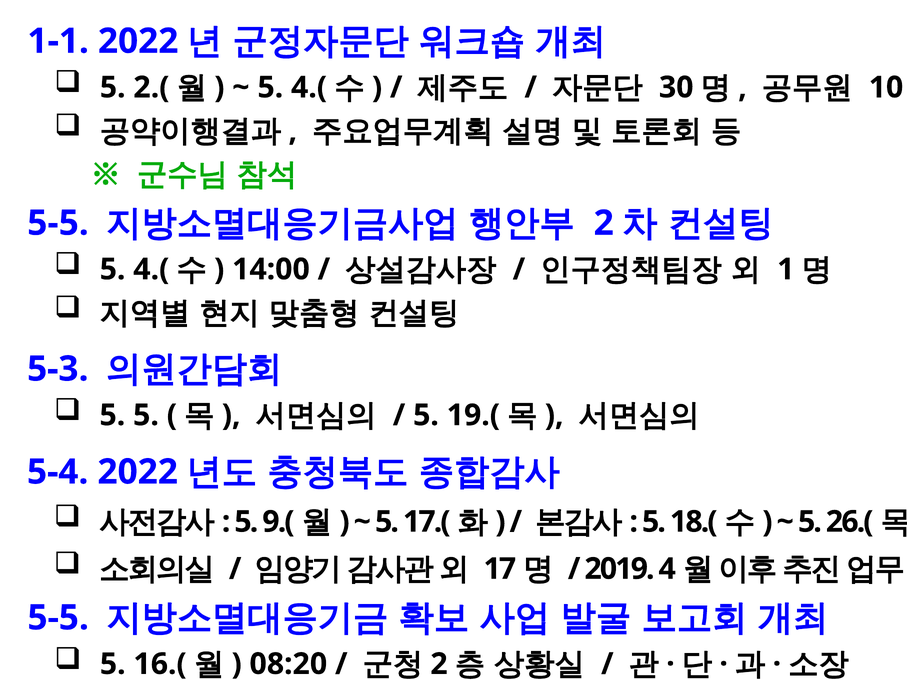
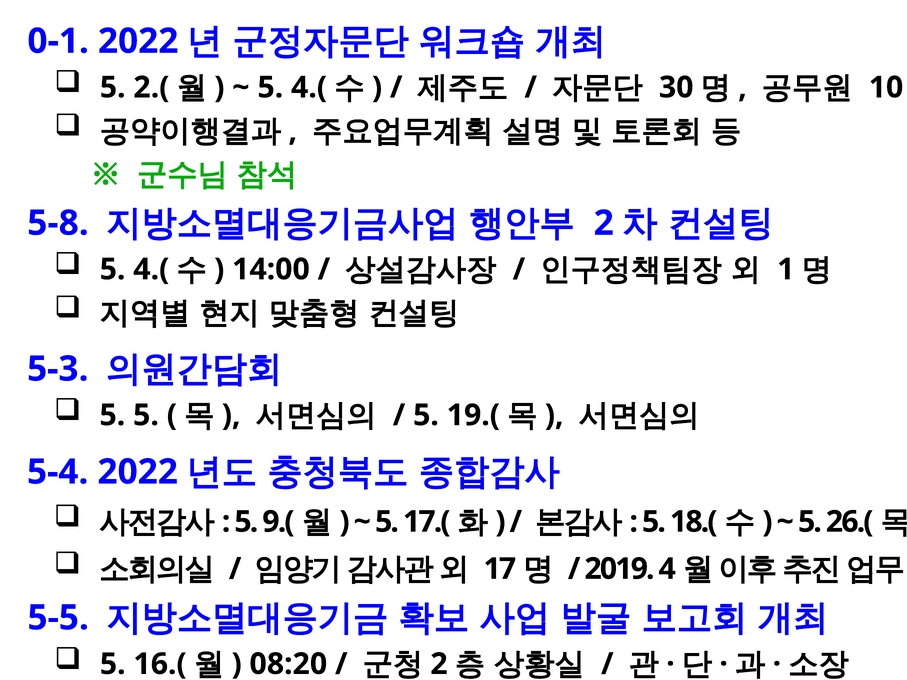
1-1: 1-1 -> 0-1
5-5 at (58, 223): 5-5 -> 5-8
